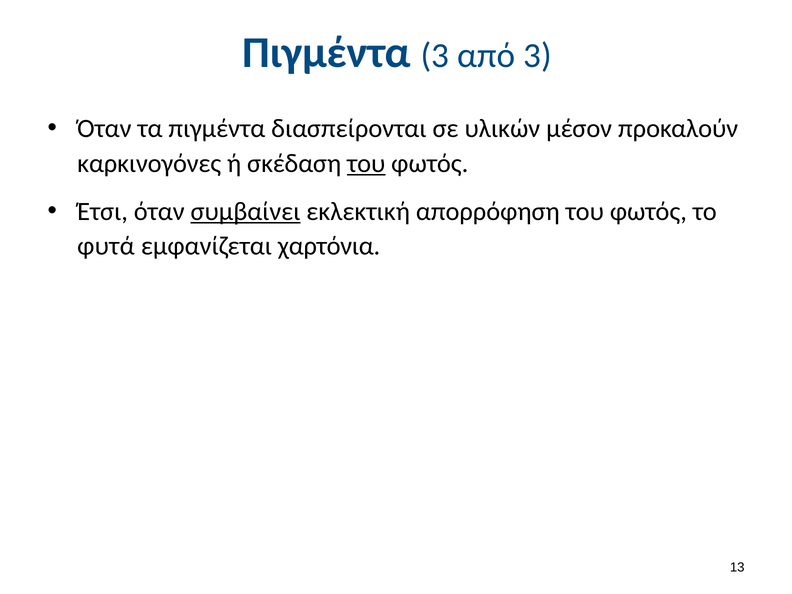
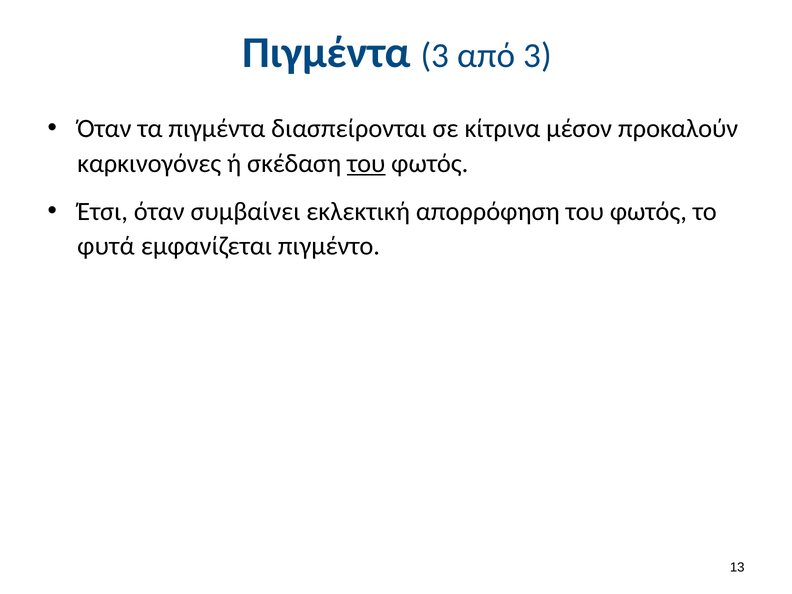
υλικών: υλικών -> κίτρινα
συμβαίνει underline: present -> none
χαρτόνια: χαρτόνια -> πιγμέντο
